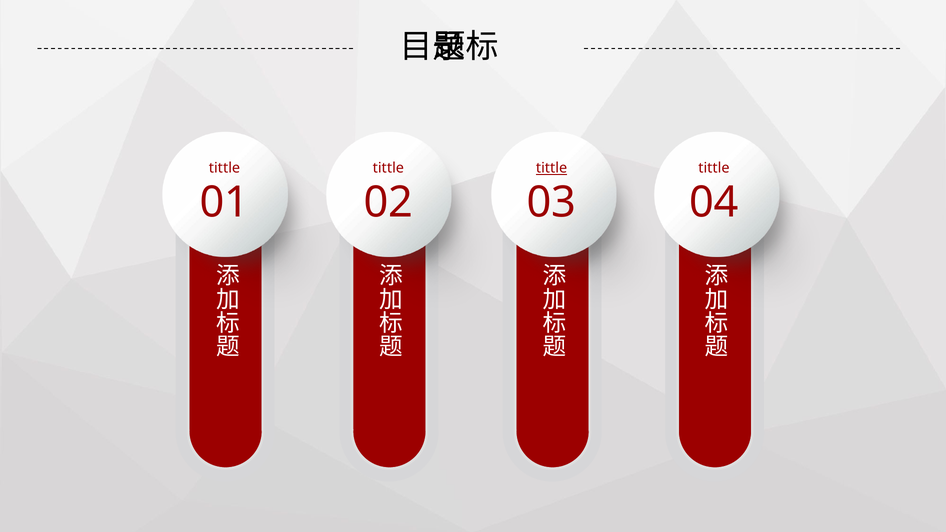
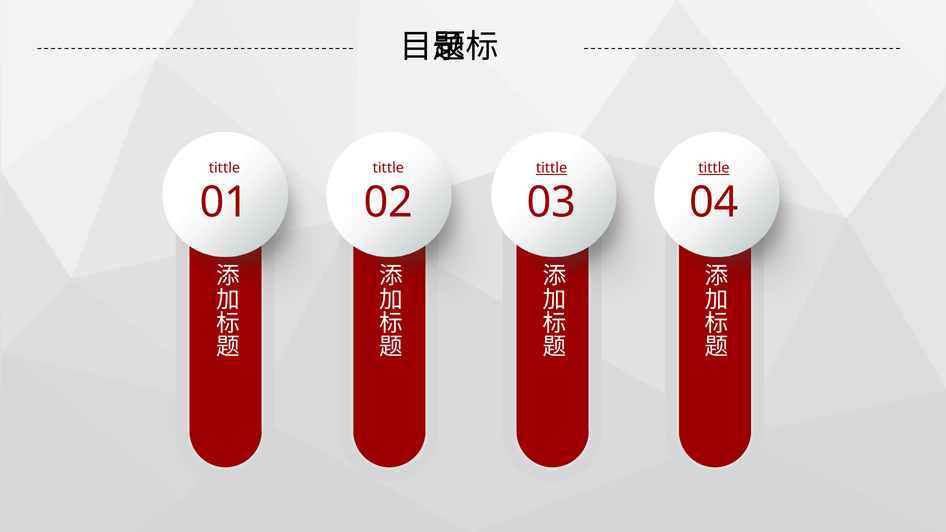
tittle at (714, 168) underline: none -> present
